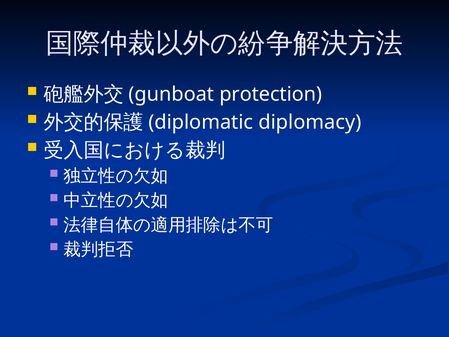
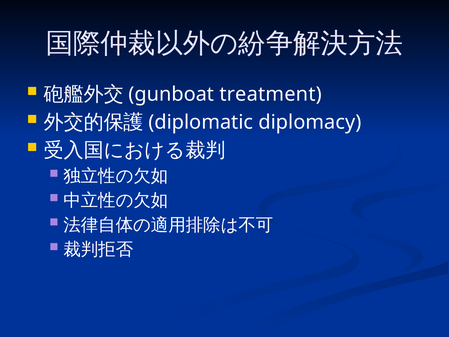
protection: protection -> treatment
